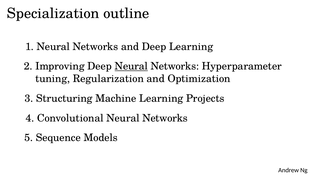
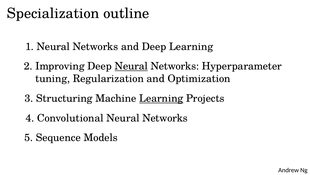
Learning at (161, 98) underline: none -> present
